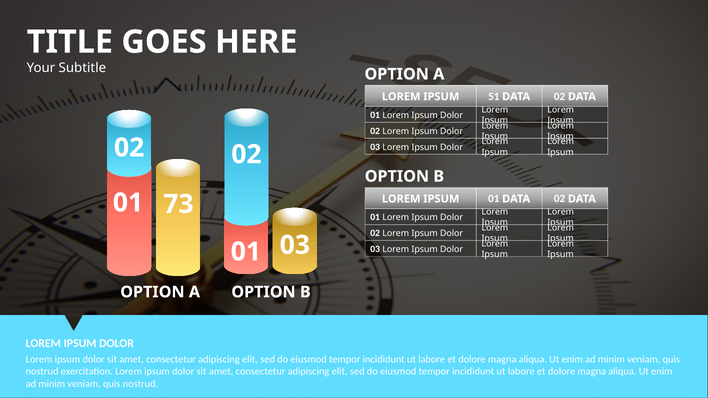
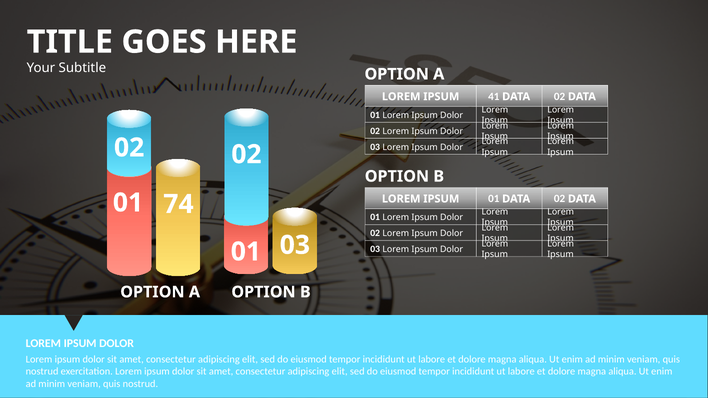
51: 51 -> 41
73: 73 -> 74
